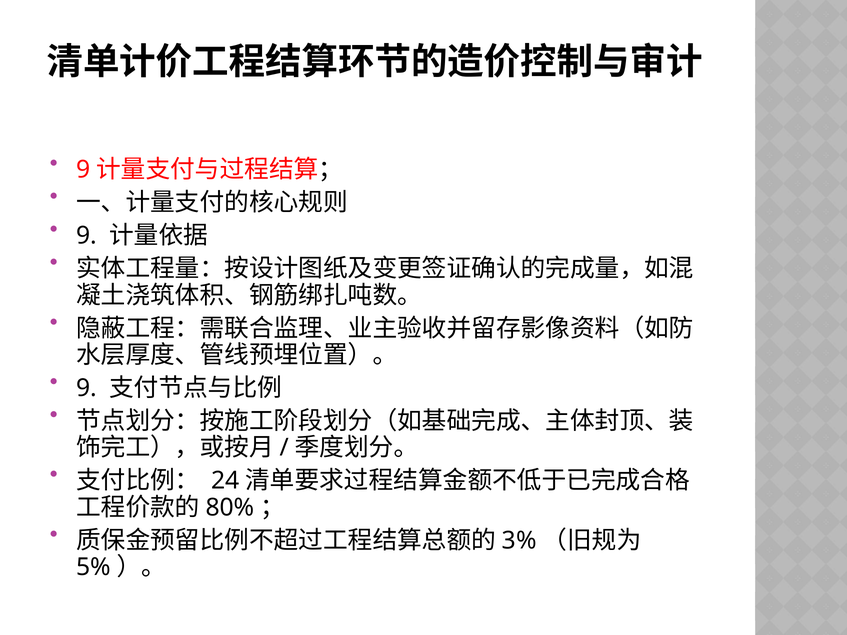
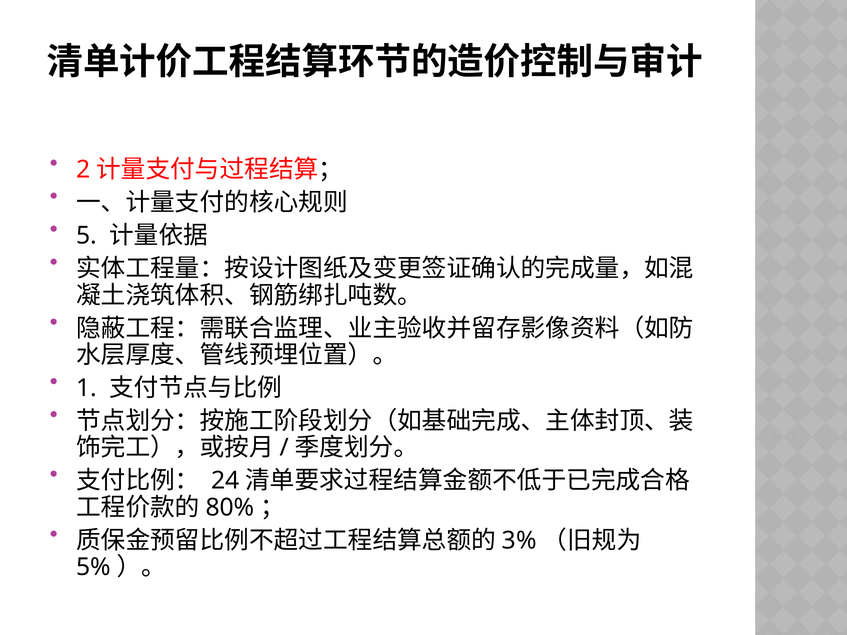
9 at (83, 170): 9 -> 2
9 at (86, 236): 9 -> 5
9 at (86, 388): 9 -> 1
